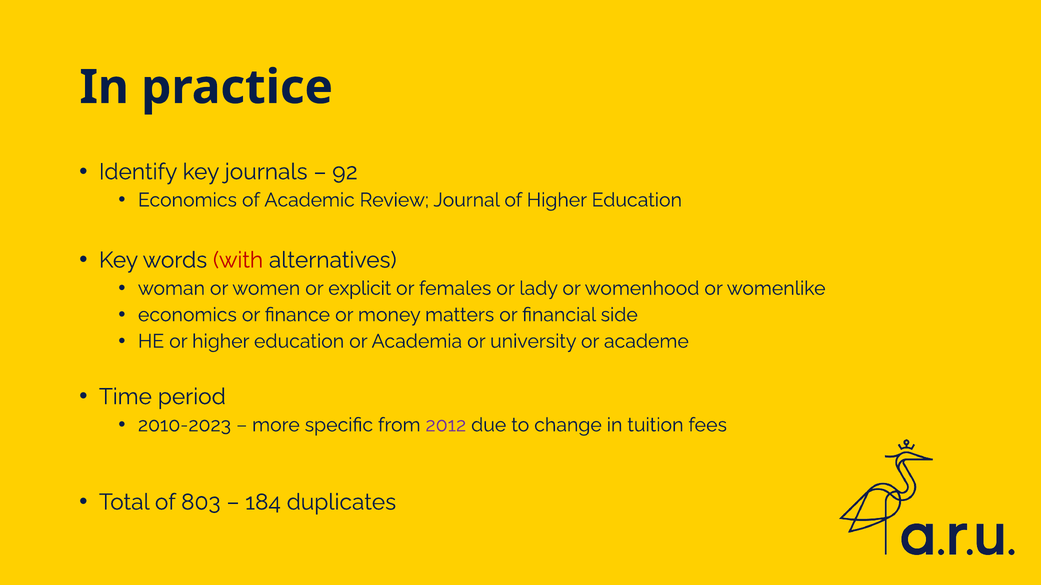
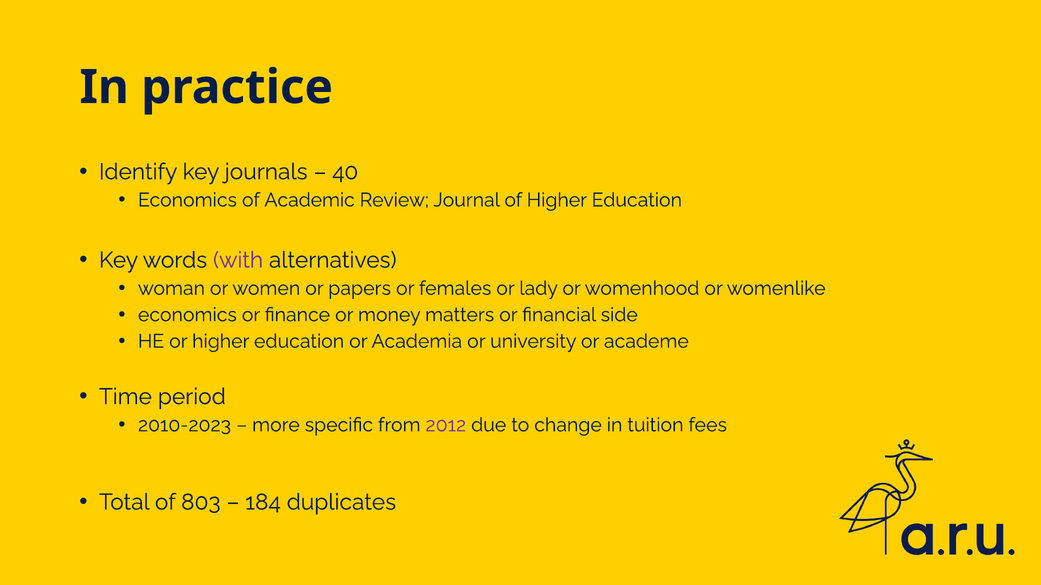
92: 92 -> 40
with colour: red -> purple
explicit: explicit -> papers
